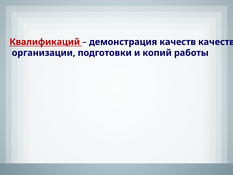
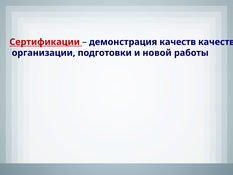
Квалификаций: Квалификаций -> Сертификации
копий: копий -> новой
